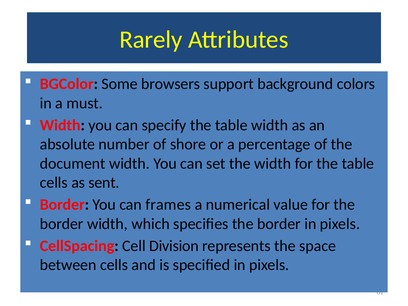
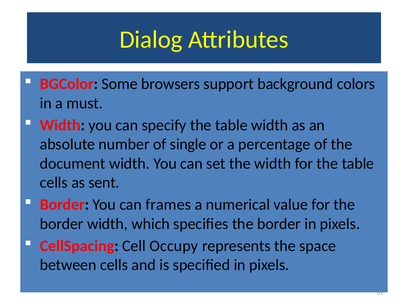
Rarely: Rarely -> Dialog
shore: shore -> single
Division: Division -> Occupy
